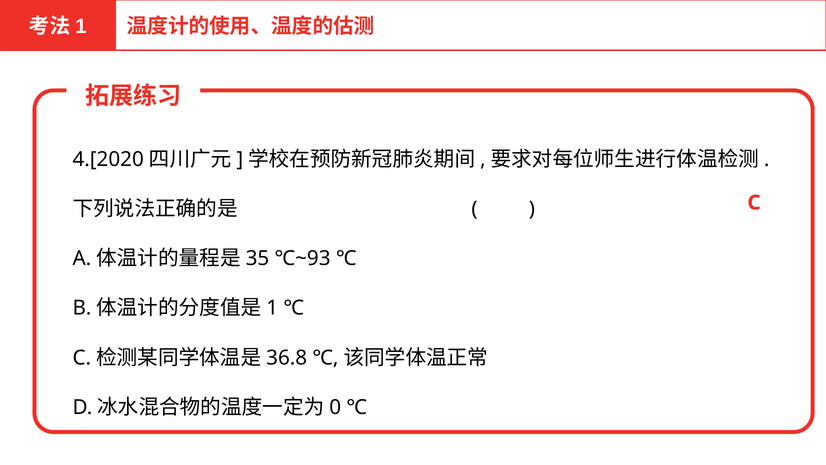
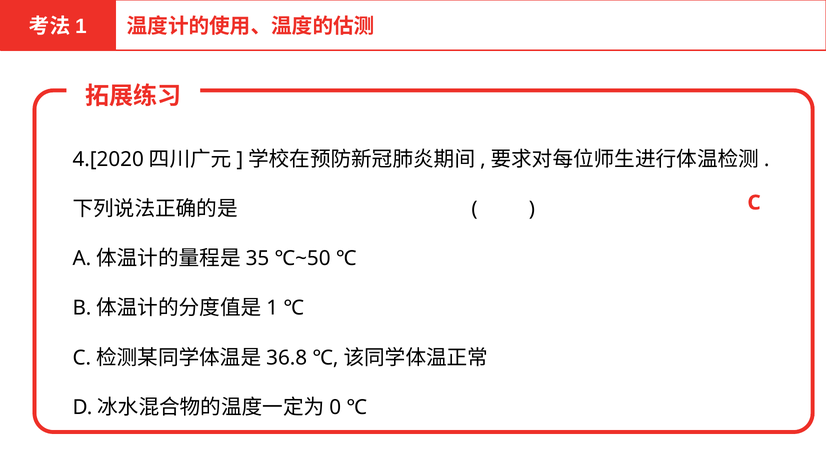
℃~93: ℃~93 -> ℃~50
